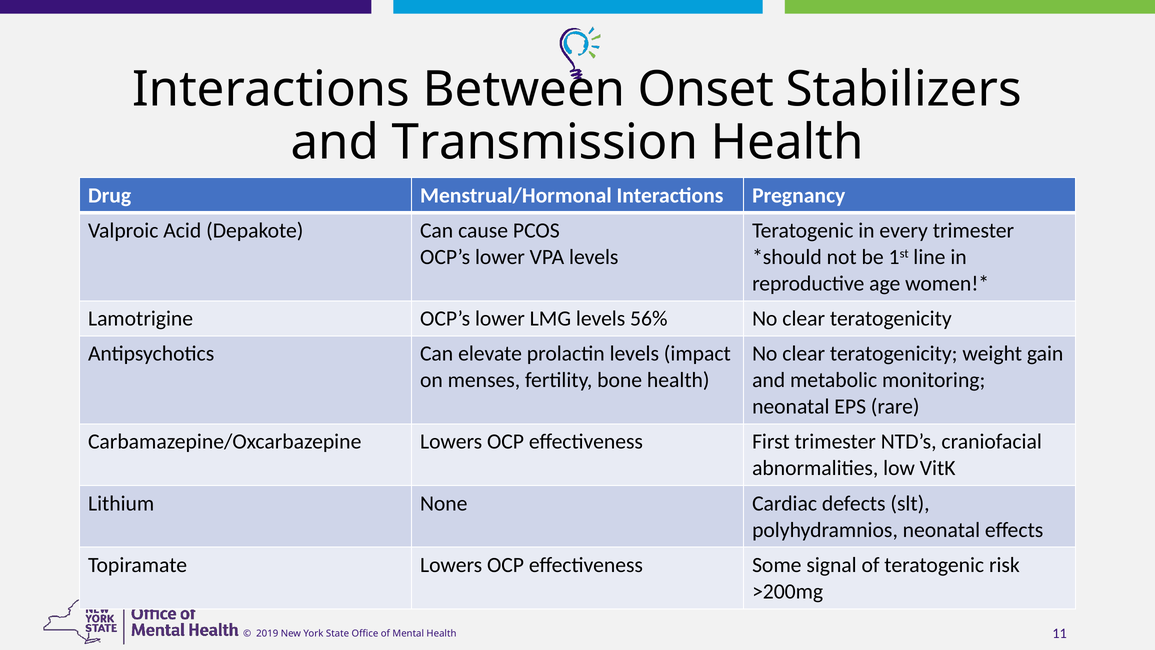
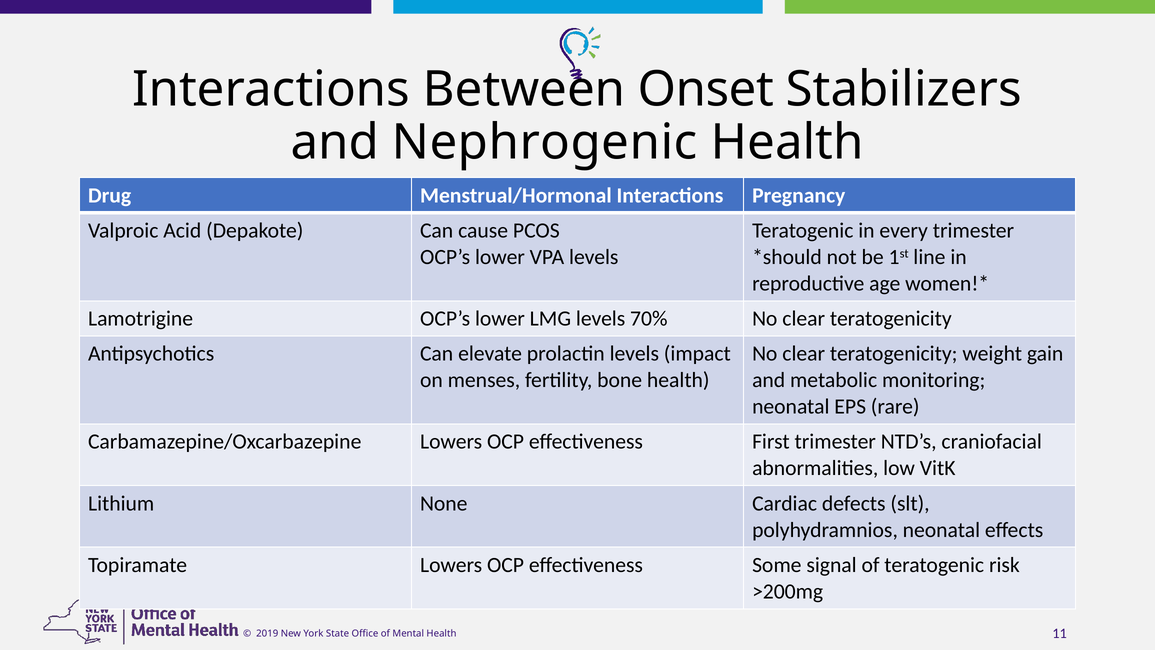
Transmission: Transmission -> Nephrogenic
56%: 56% -> 70%
